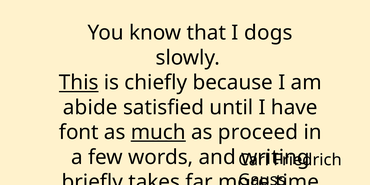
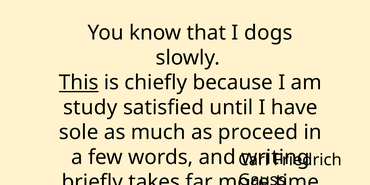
abide: abide -> study
font: font -> sole
much underline: present -> none
